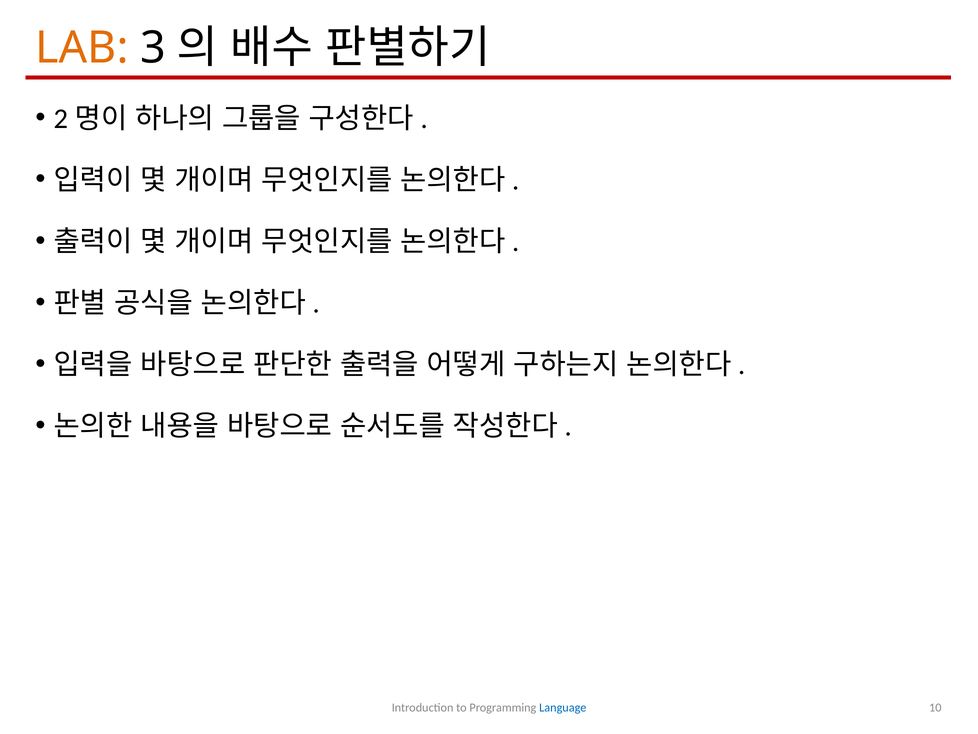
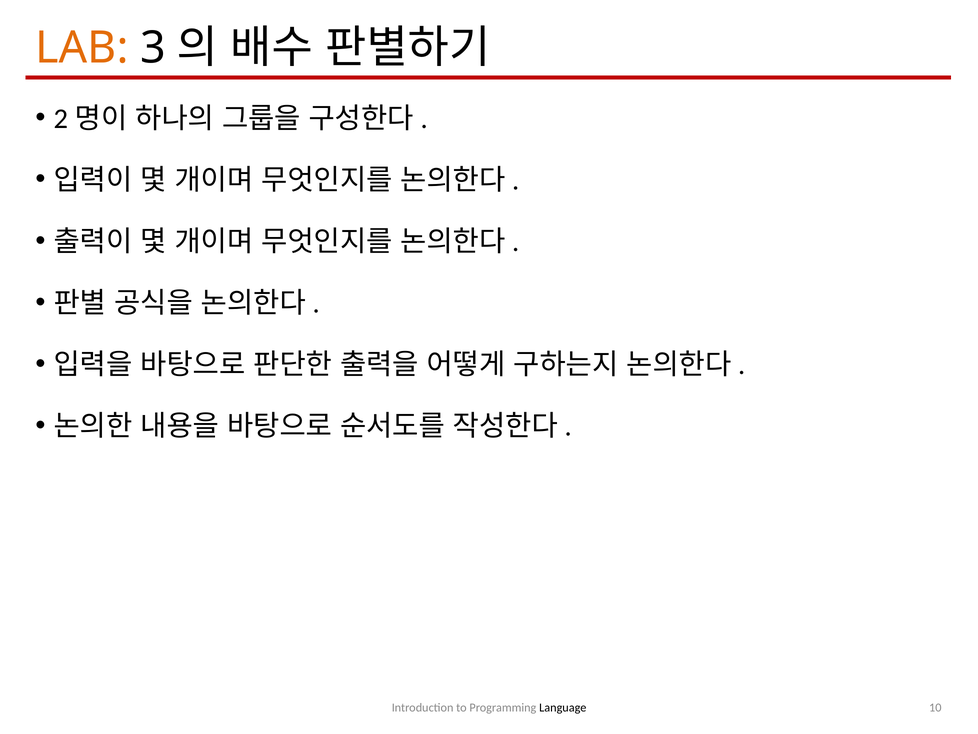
Language colour: blue -> black
